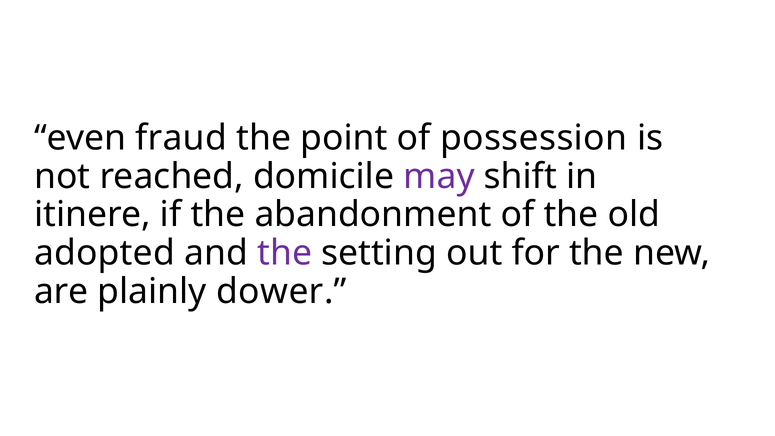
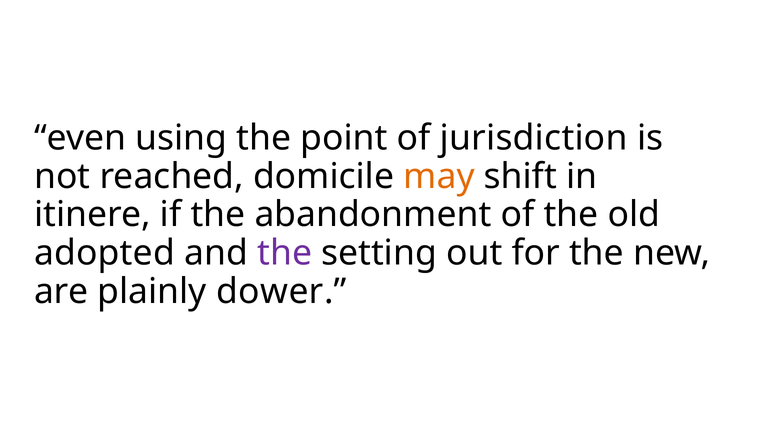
fraud: fraud -> using
possession: possession -> jurisdiction
may colour: purple -> orange
